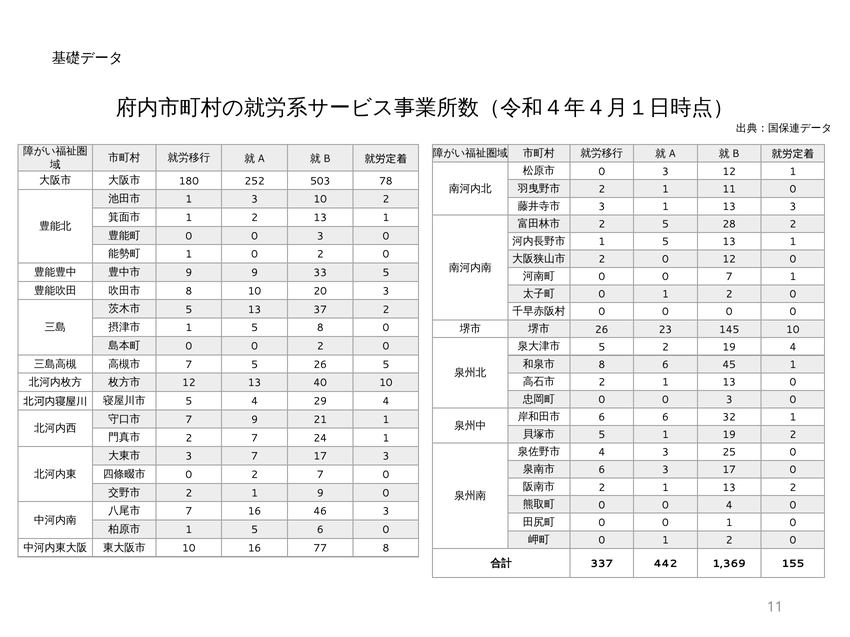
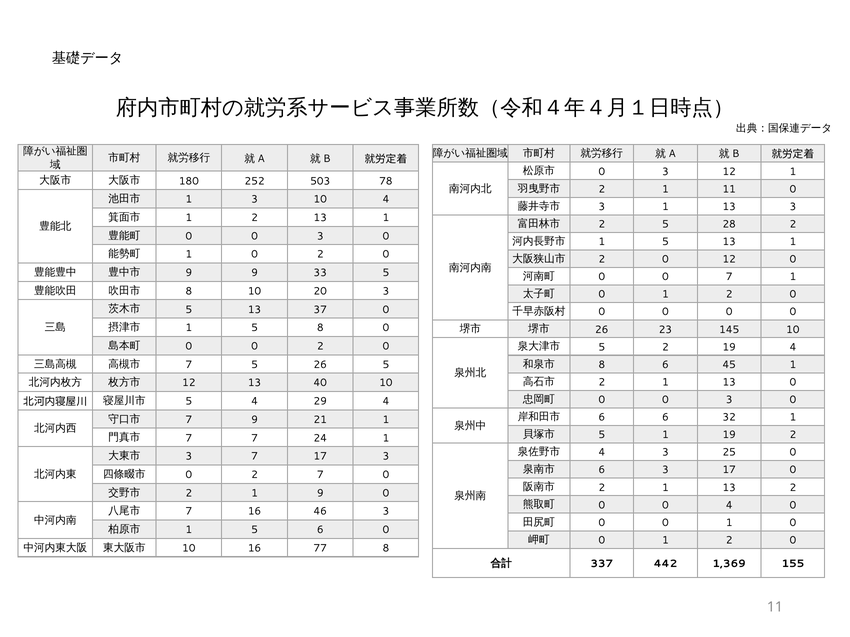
10 2: 2 -> 4
37 2: 2 -> 0
2 at (189, 438): 2 -> 7
